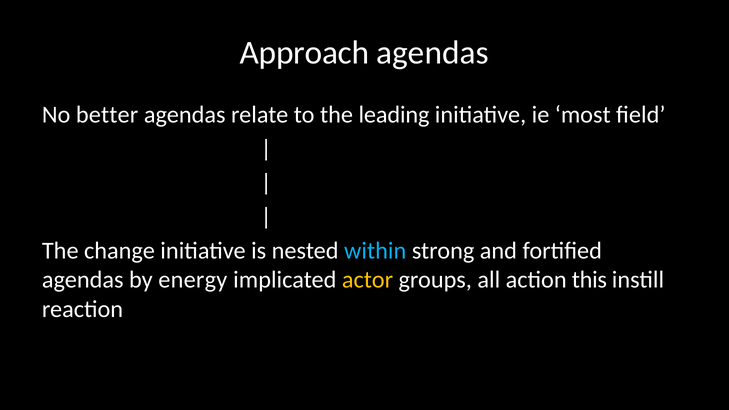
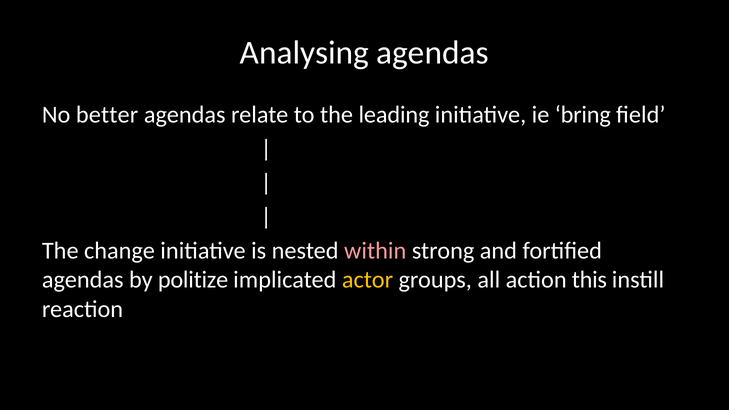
Approach: Approach -> Analysing
most: most -> bring
within colour: light blue -> pink
energy: energy -> politize
